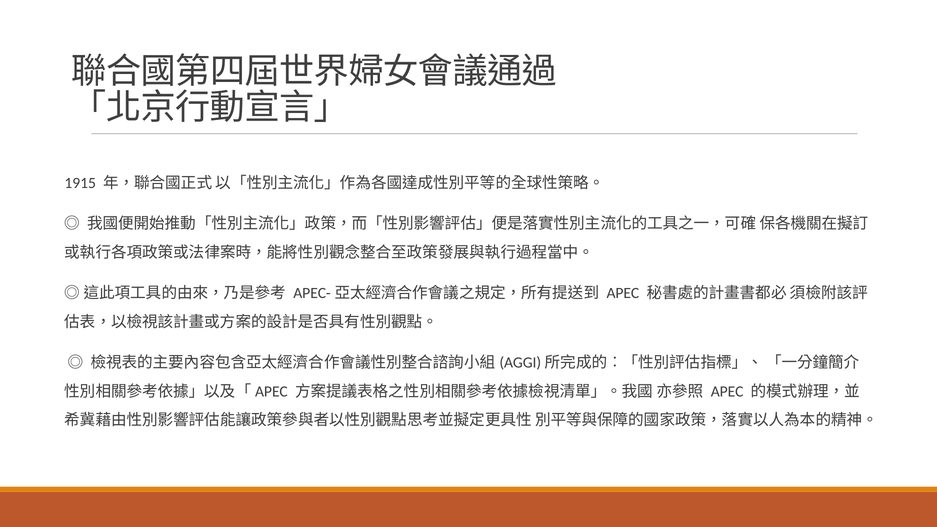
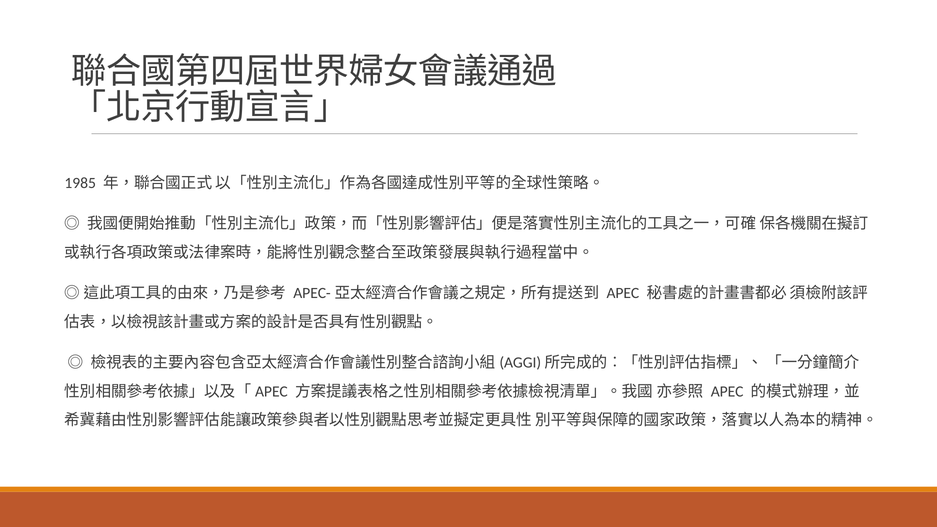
1915: 1915 -> 1985
